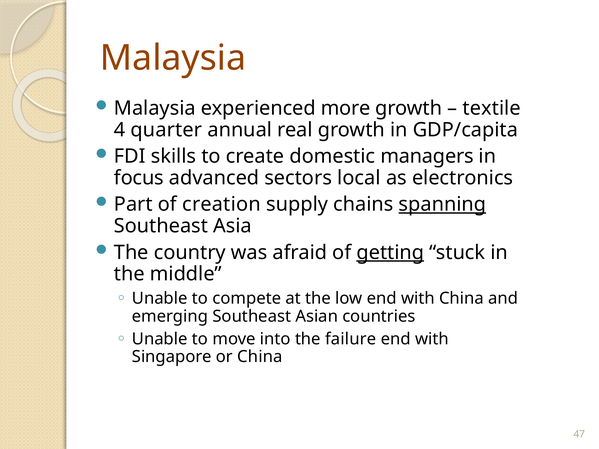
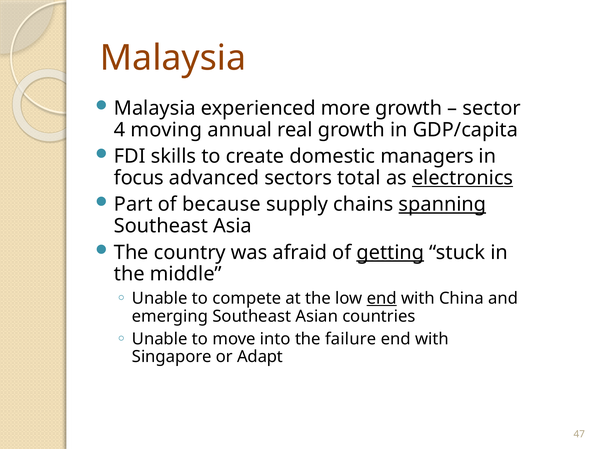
textile: textile -> sector
quarter: quarter -> moving
local: local -> total
electronics underline: none -> present
creation: creation -> because
end at (382, 299) underline: none -> present
or China: China -> Adapt
